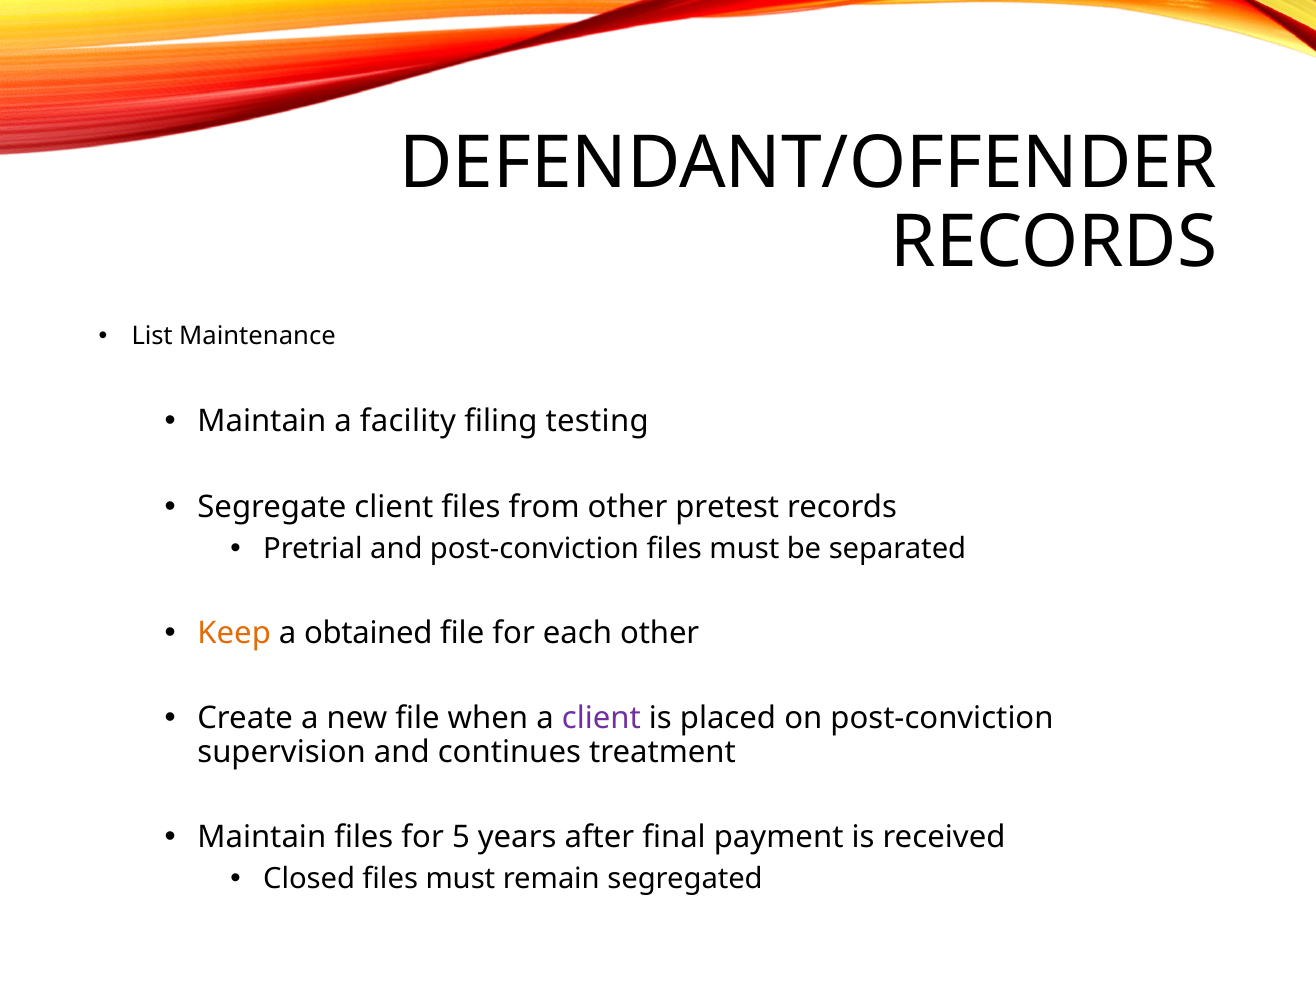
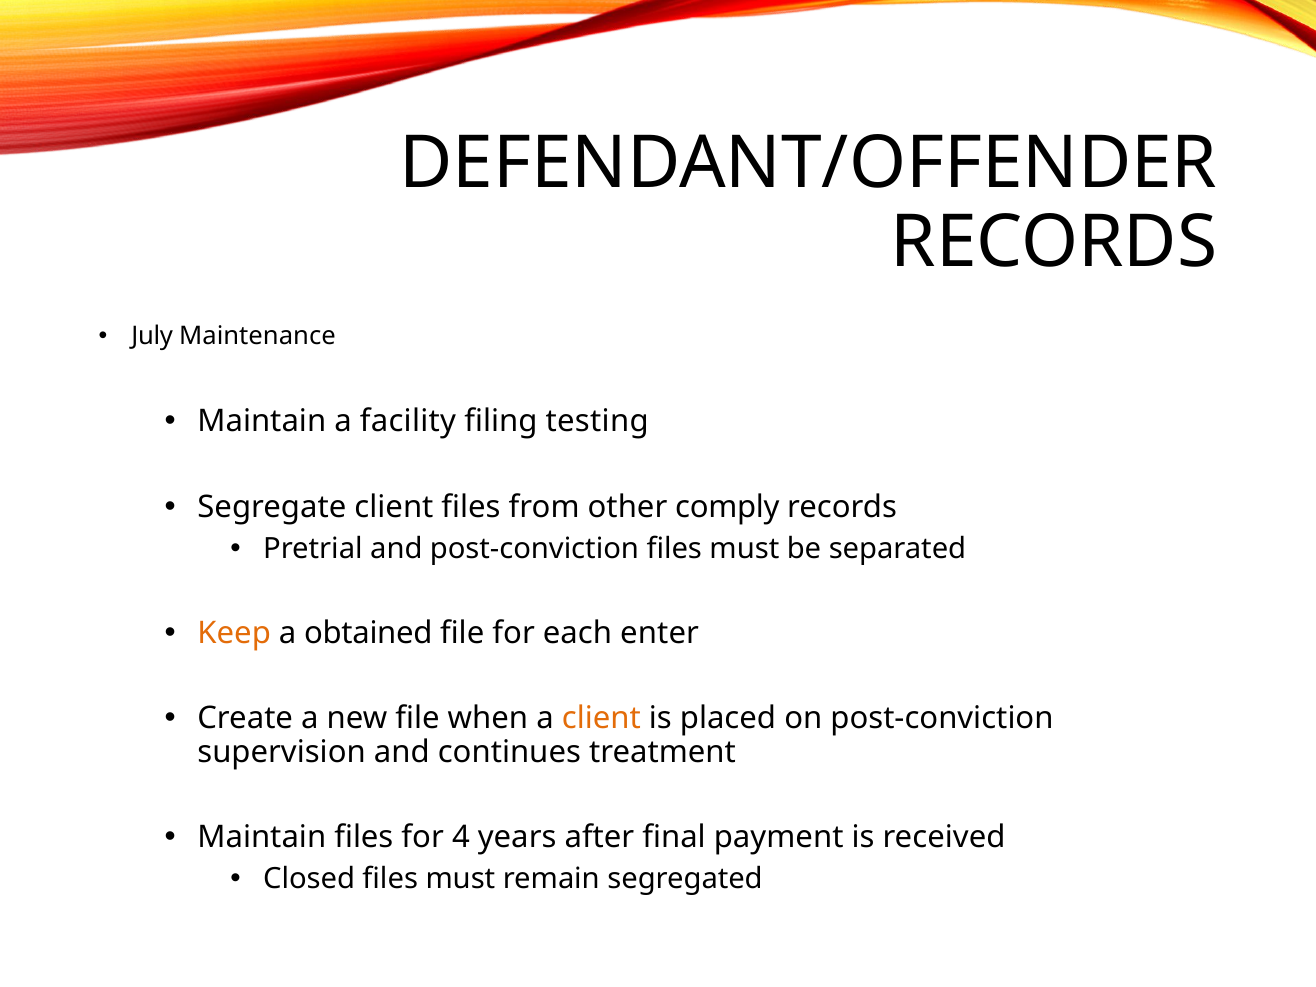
List: List -> July
pretest: pretest -> comply
each other: other -> enter
client at (601, 719) colour: purple -> orange
5: 5 -> 4
